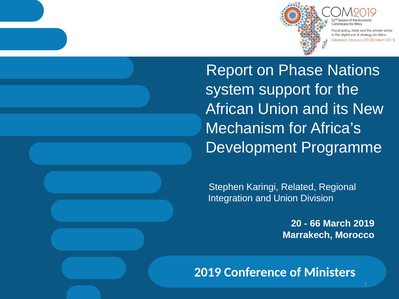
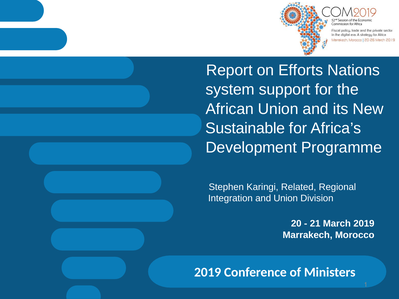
Phase: Phase -> Efforts
Mechanism: Mechanism -> Sustainable
66: 66 -> 21
